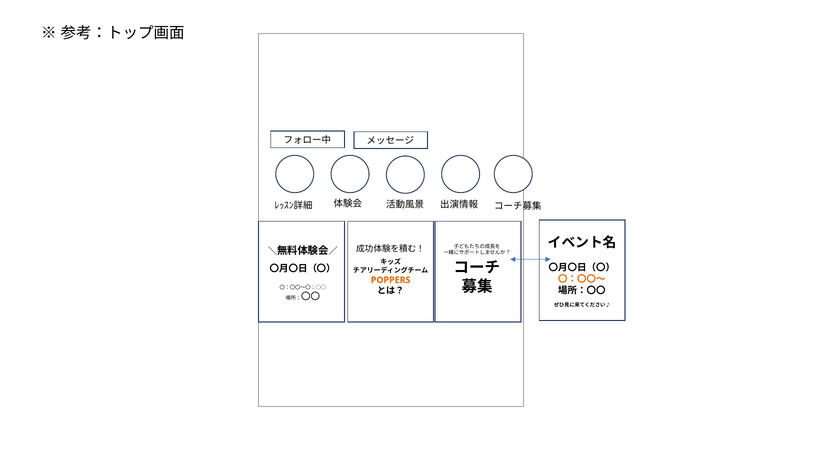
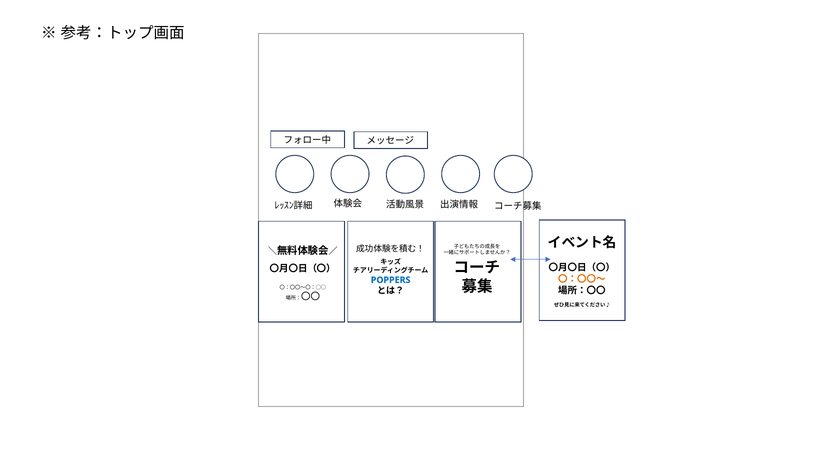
POPPERS colour: orange -> blue
